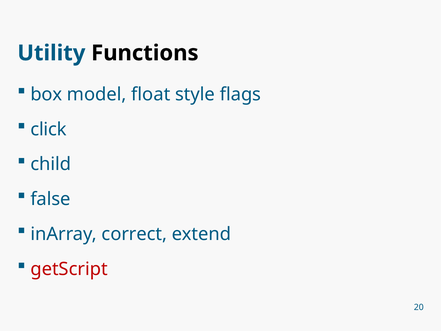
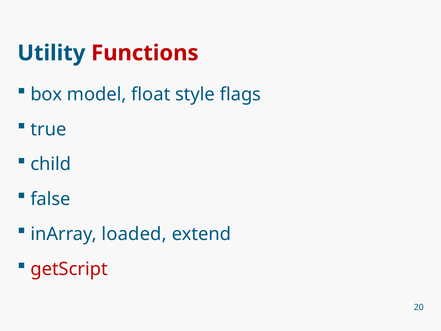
Functions colour: black -> red
click: click -> true
correct: correct -> loaded
